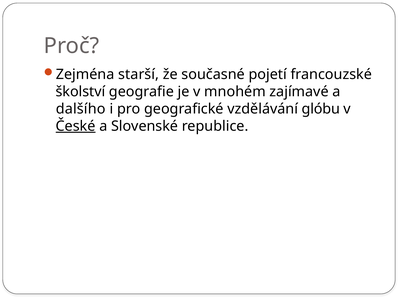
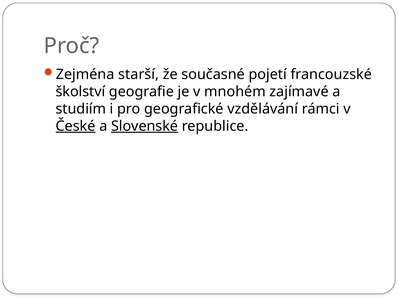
dalšího: dalšího -> studiím
glóbu: glóbu -> rámci
Slovenské underline: none -> present
